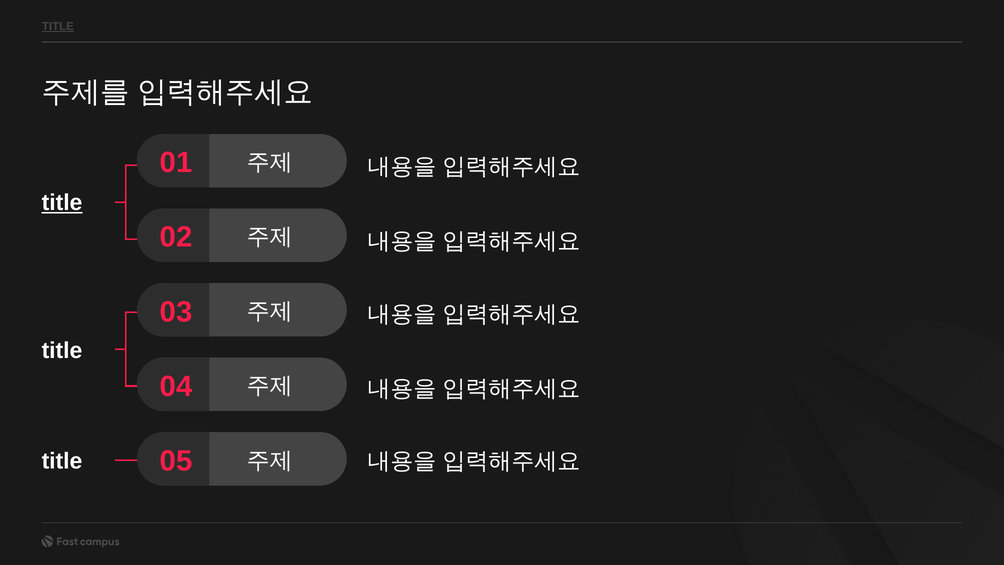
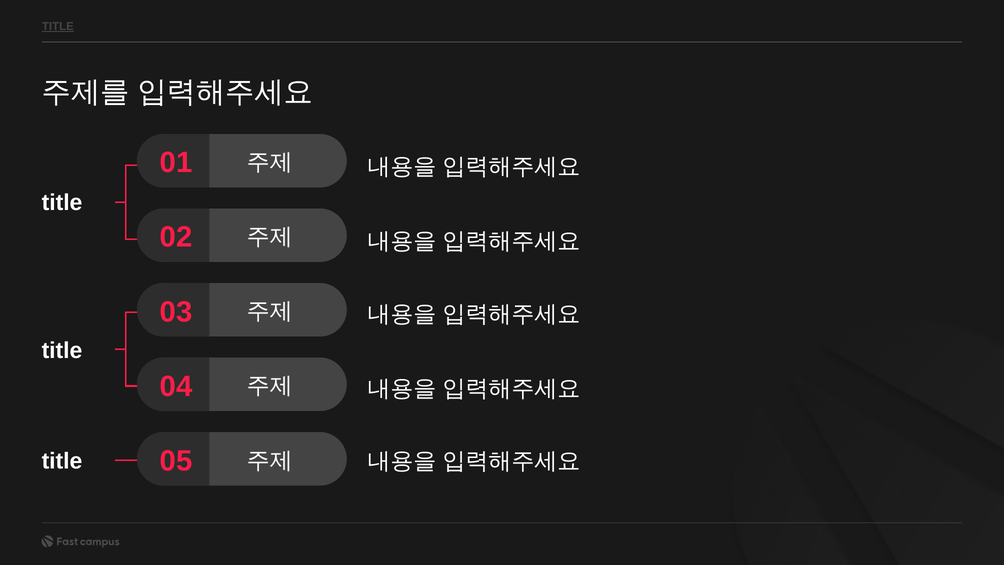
title at (62, 203) underline: present -> none
